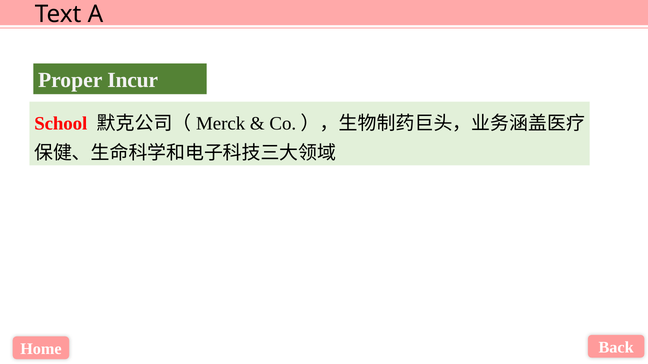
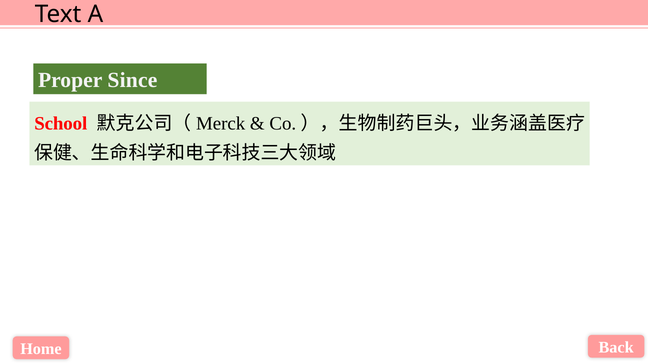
Incur: Incur -> Since
